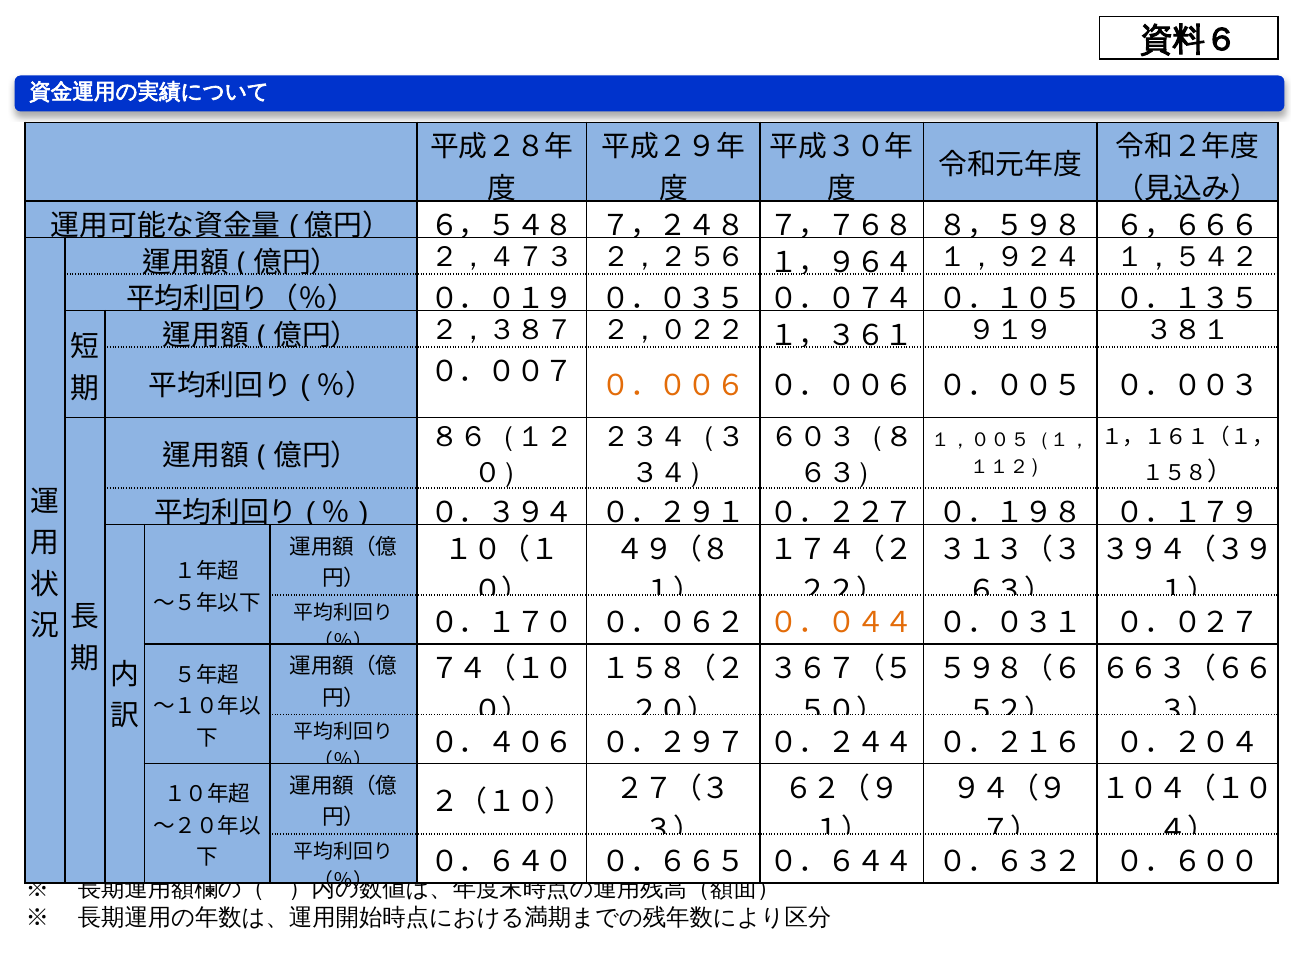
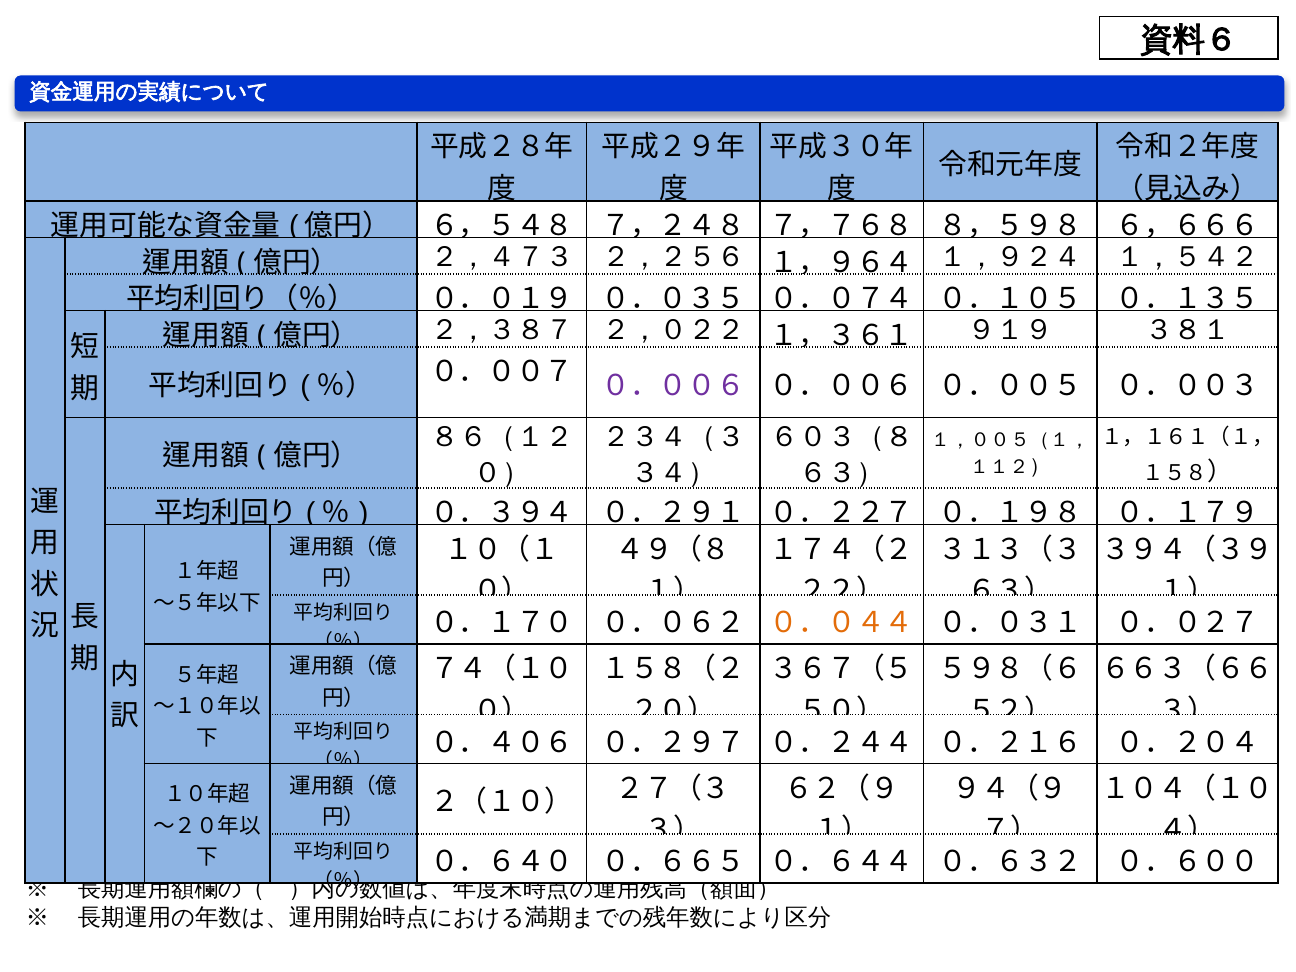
０．００６ at (673, 386) colour: orange -> purple
